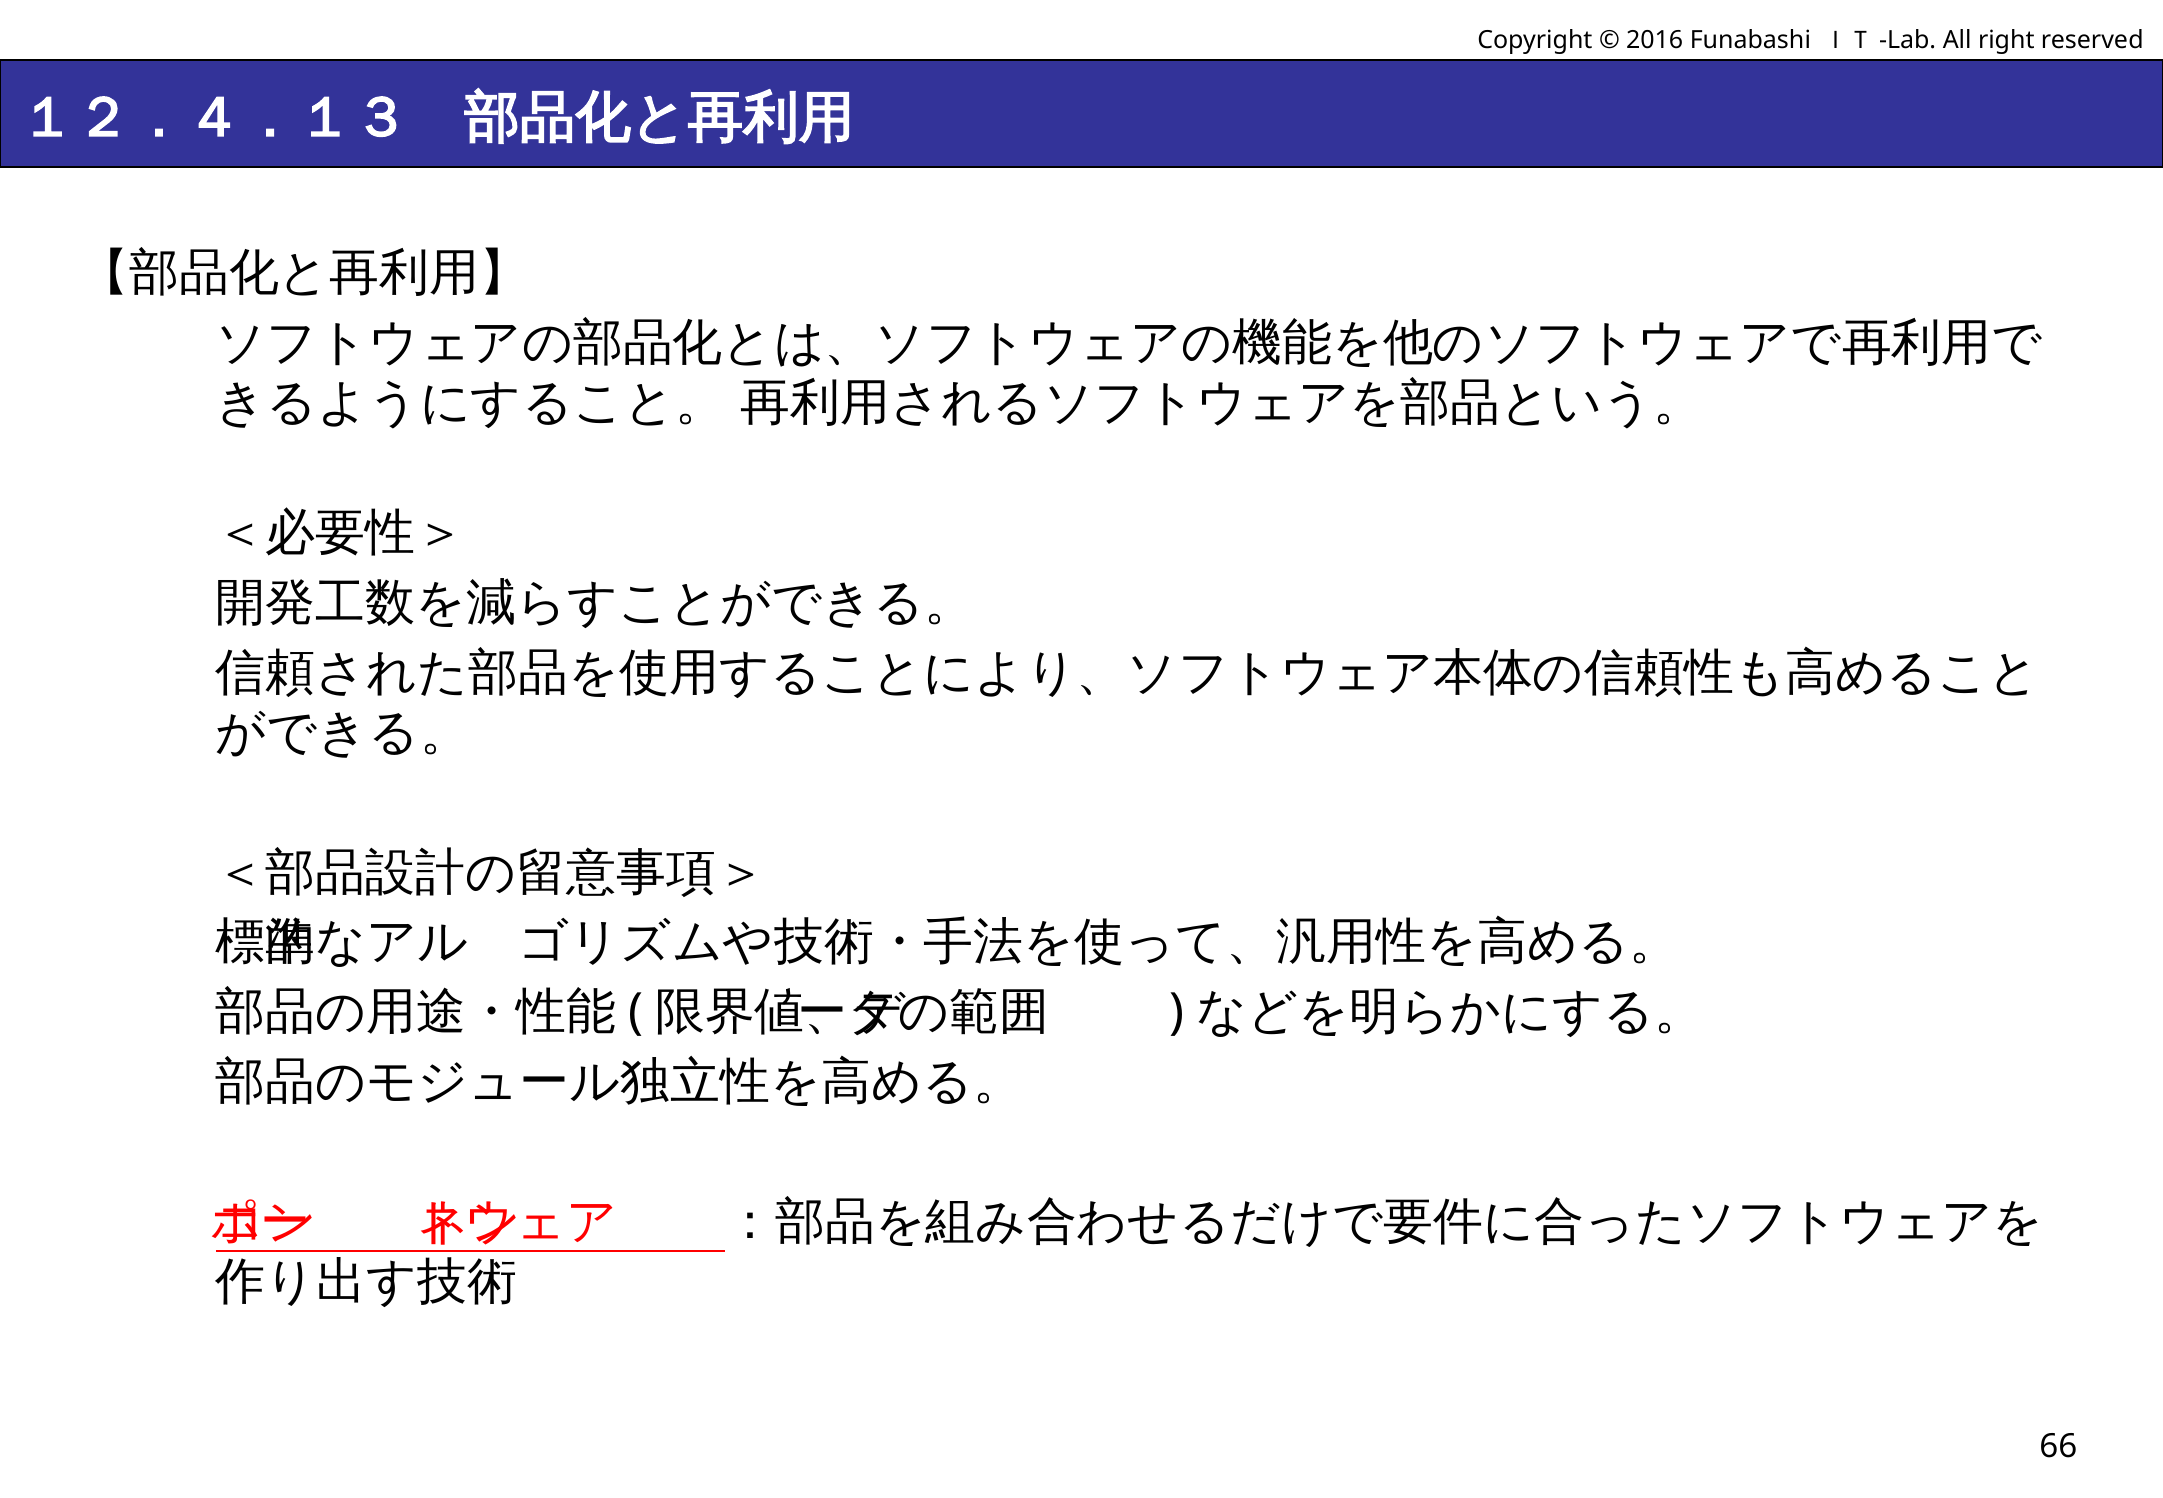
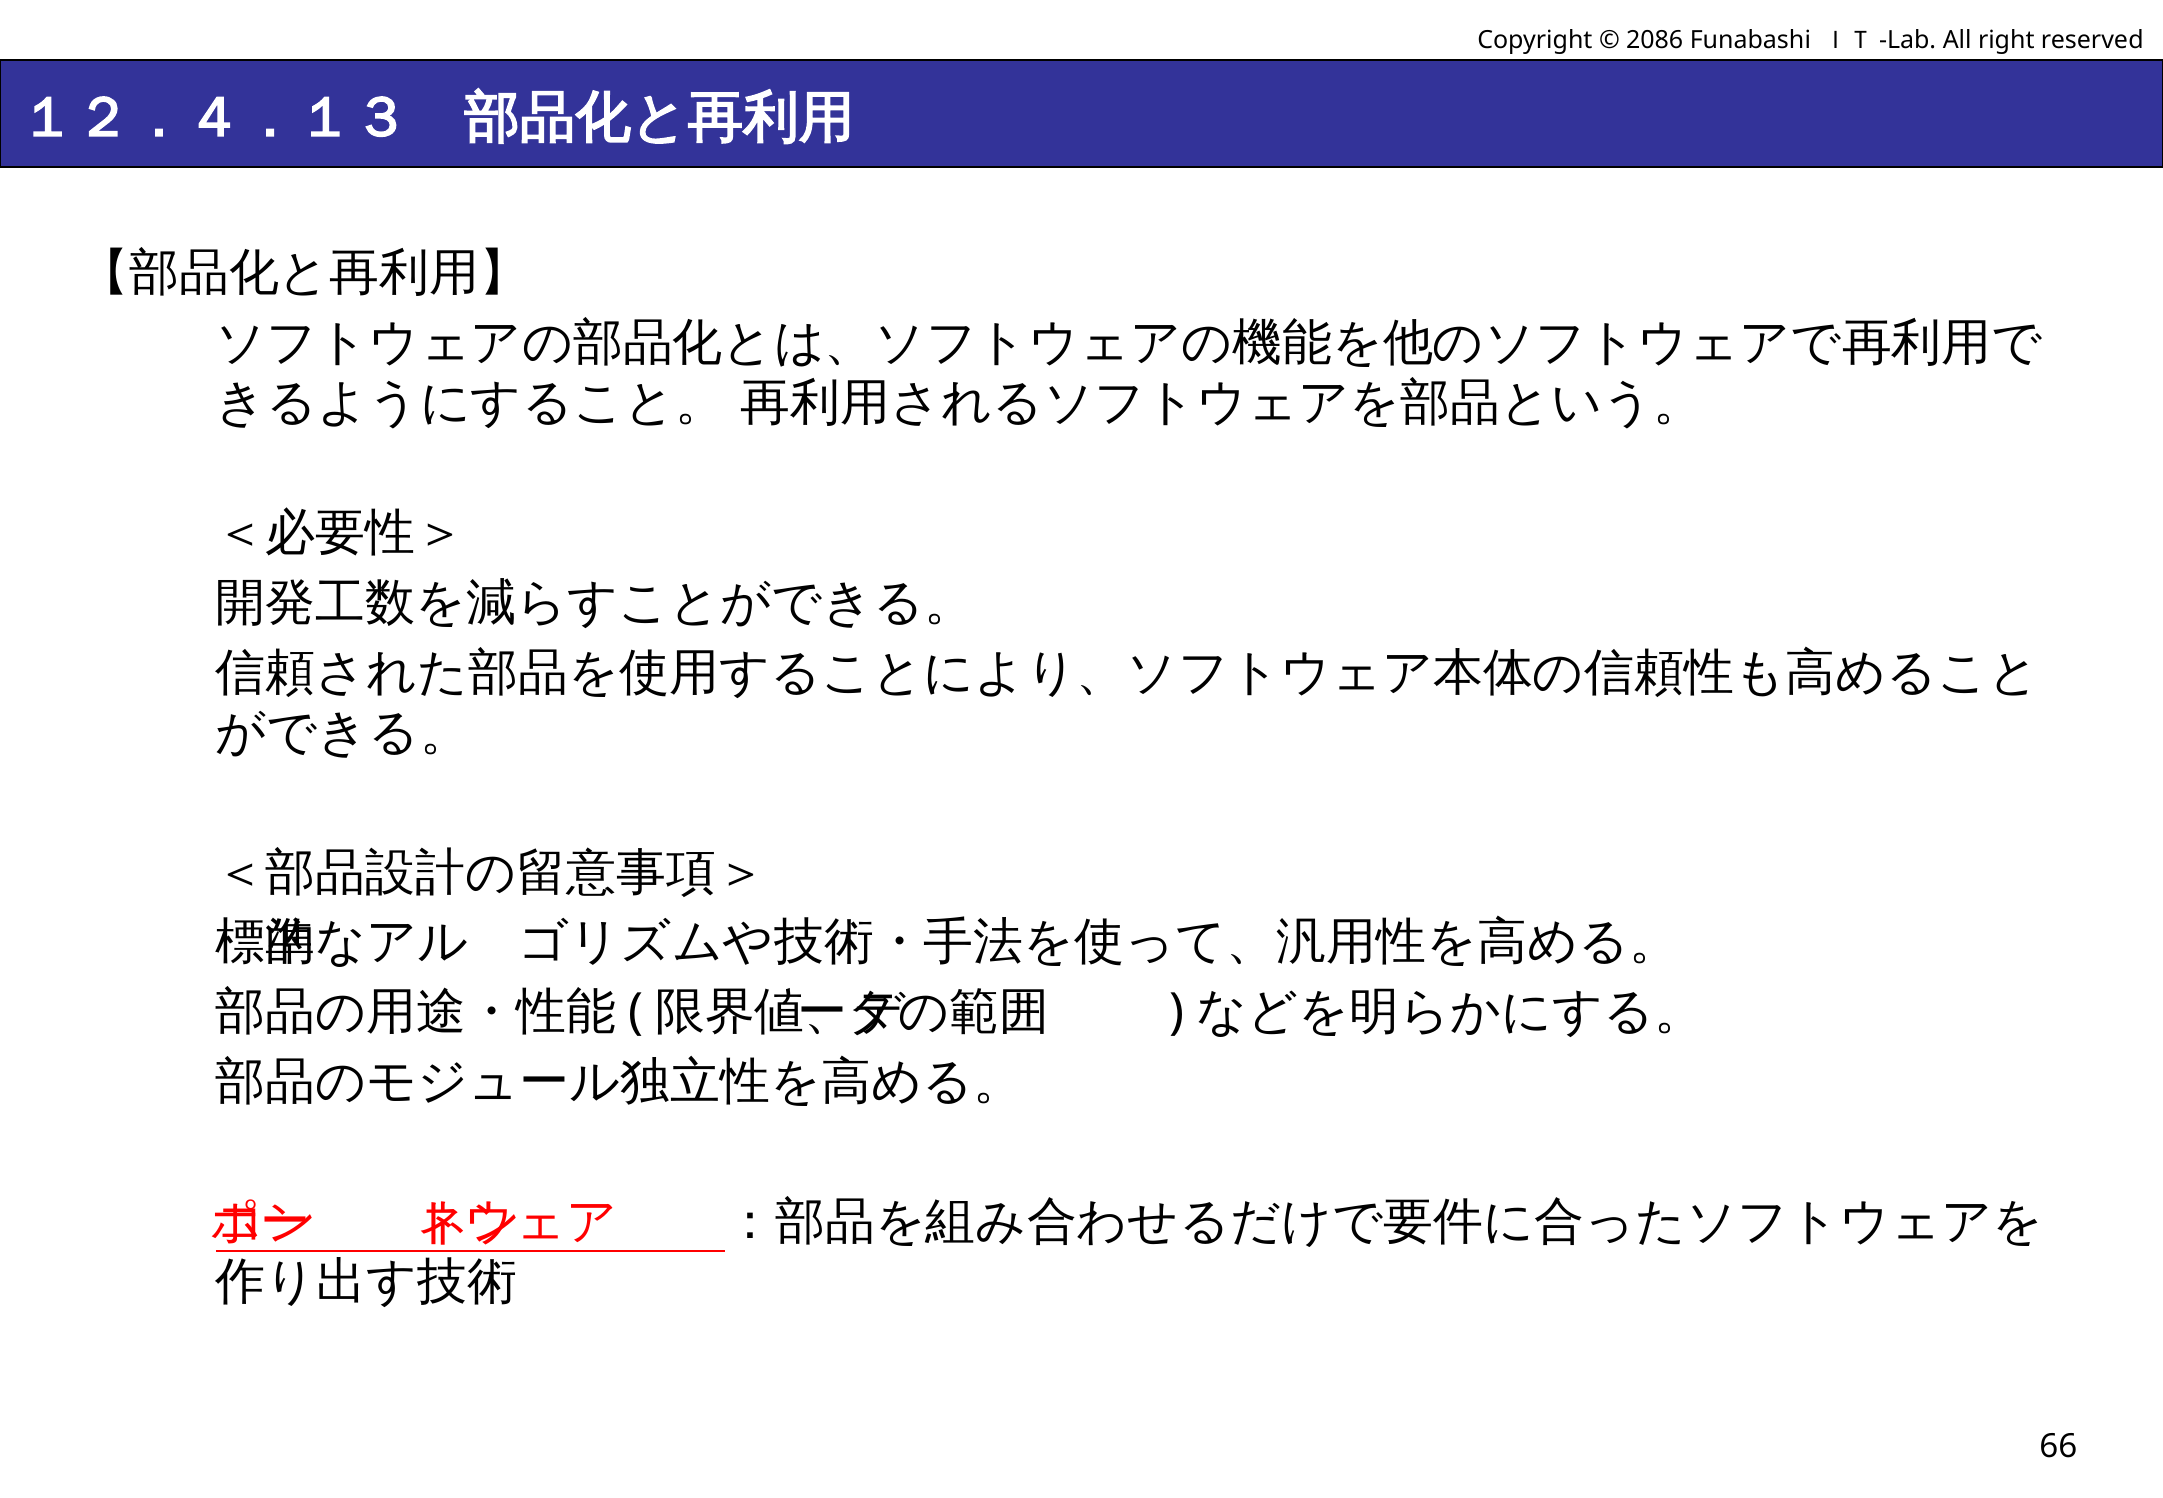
2016: 2016 -> 2086
